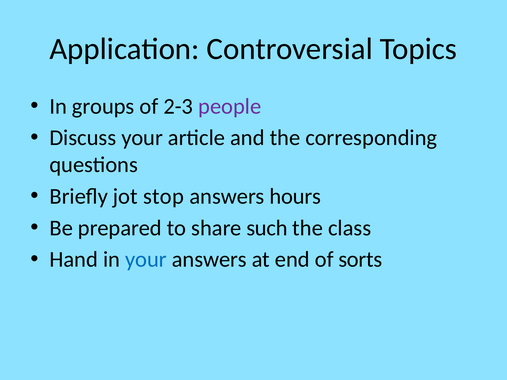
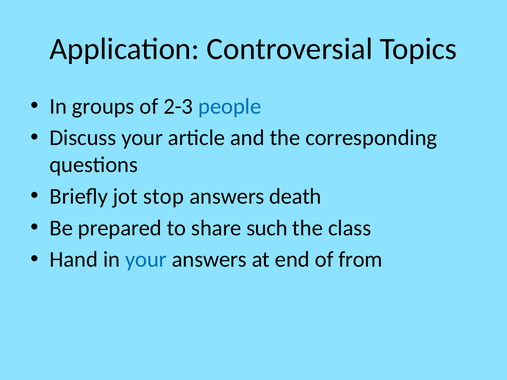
people colour: purple -> blue
hours: hours -> death
sorts: sorts -> from
